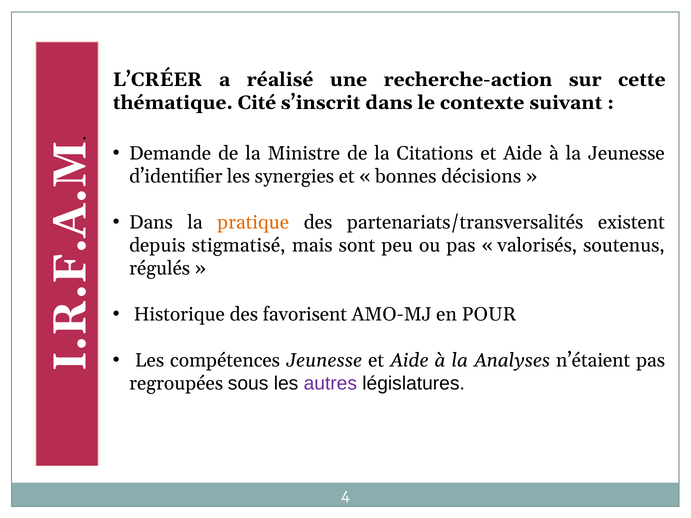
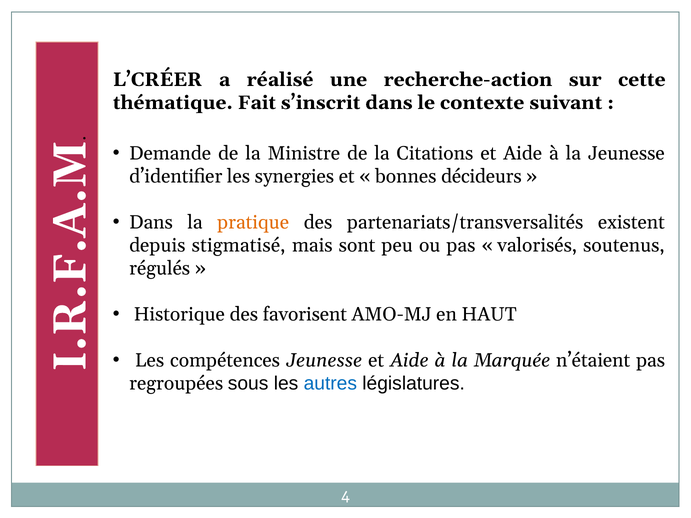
Cité: Cité -> Fait
décisions: décisions -> décideurs
POUR: POUR -> HAUT
Analyses: Analyses -> Marquée
autres colour: purple -> blue
